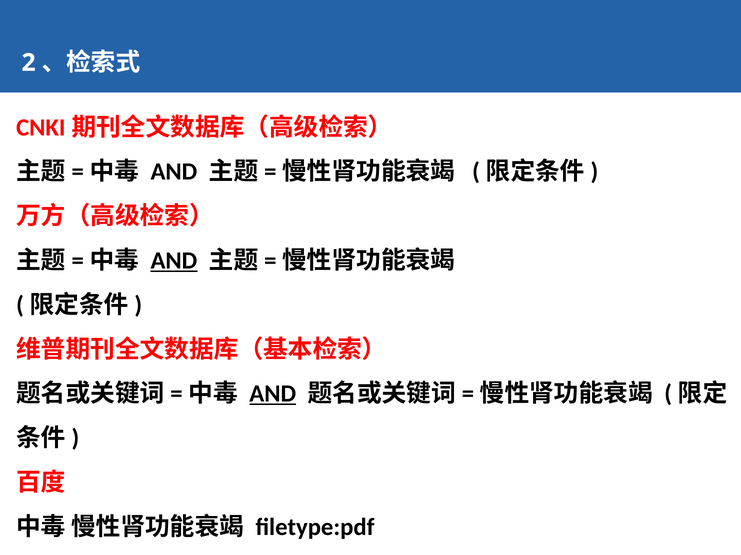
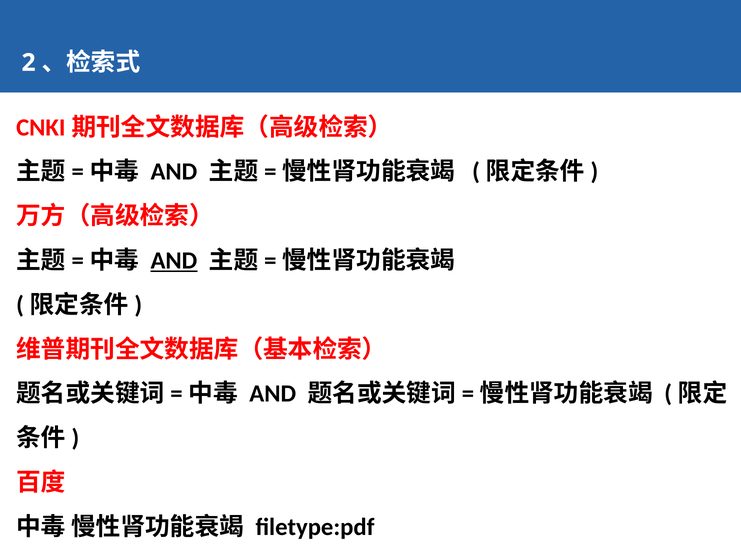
AND at (273, 394) underline: present -> none
